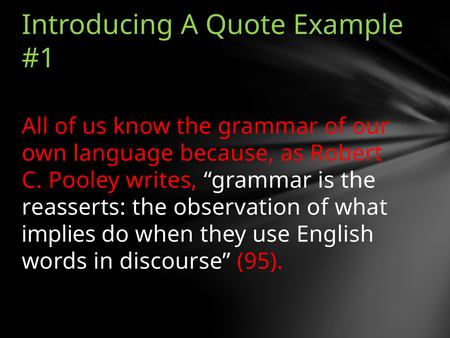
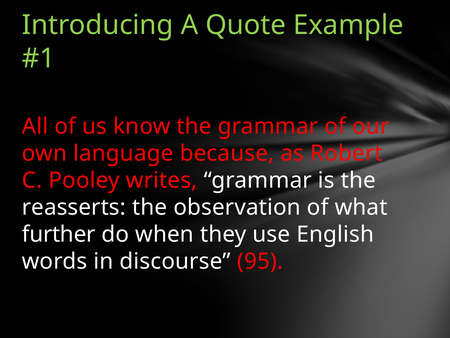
implies: implies -> further
